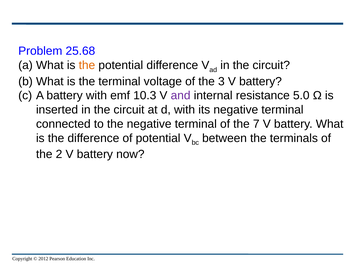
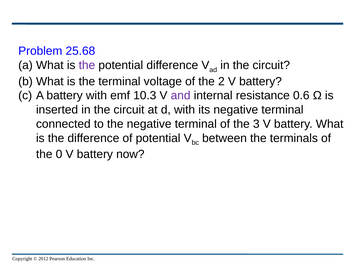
the at (87, 65) colour: orange -> purple
3: 3 -> 2
5.0: 5.0 -> 0.6
7: 7 -> 3
2: 2 -> 0
